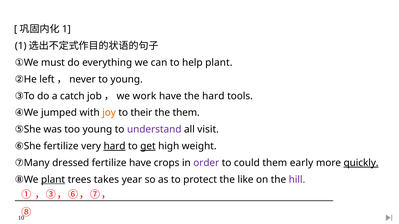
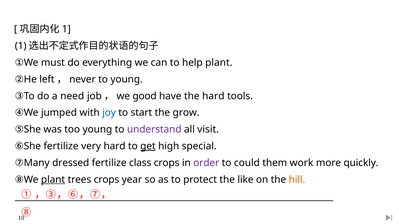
catch: catch -> need
work: work -> good
joy colour: orange -> blue
their: their -> start
the them: them -> grow
hard at (115, 146) underline: present -> none
weight: weight -> special
fertilize have: have -> class
early: early -> work
quickly underline: present -> none
trees takes: takes -> crops
hill colour: purple -> orange
